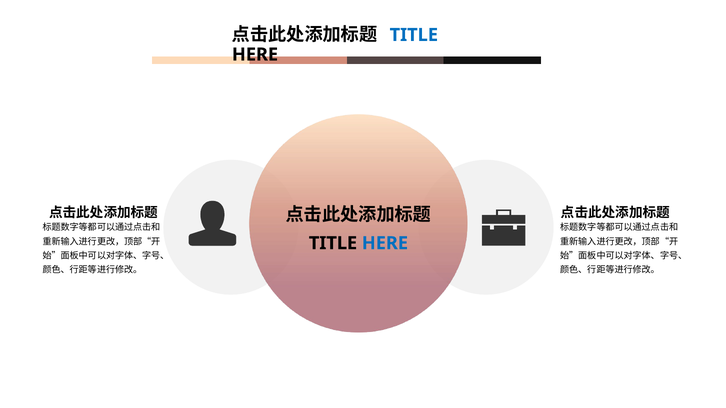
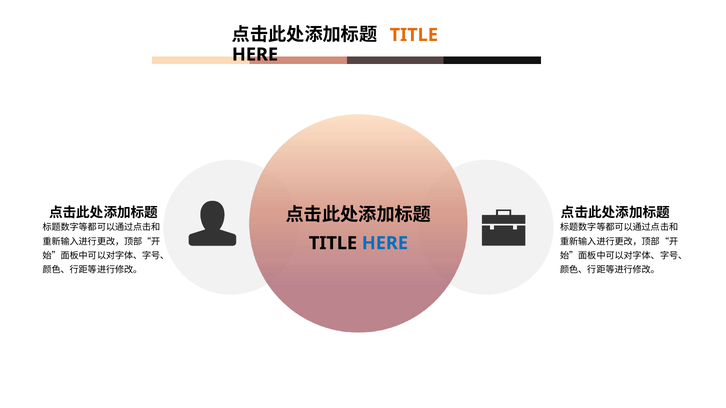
TITLE at (414, 35) colour: blue -> orange
